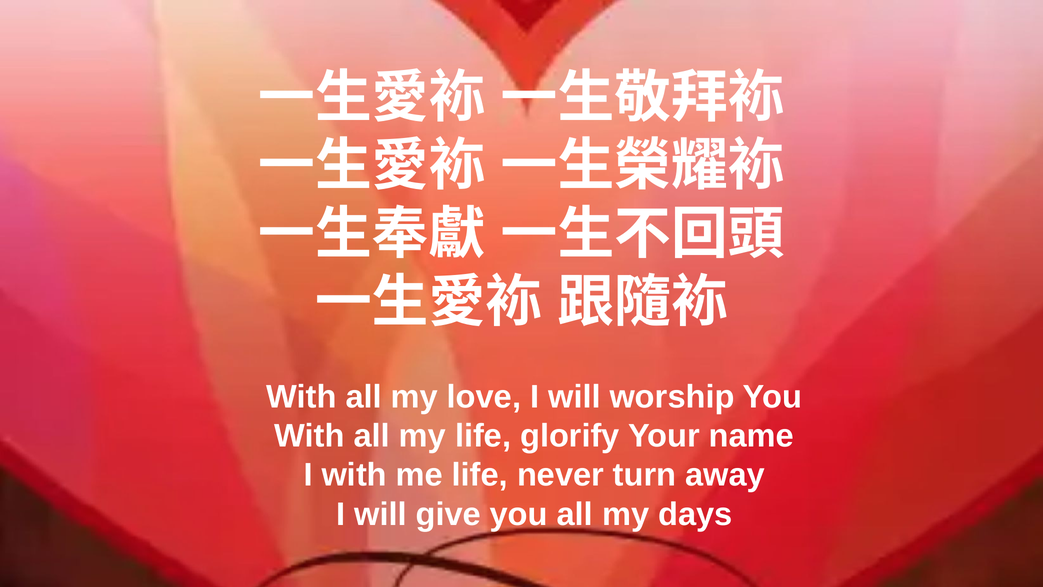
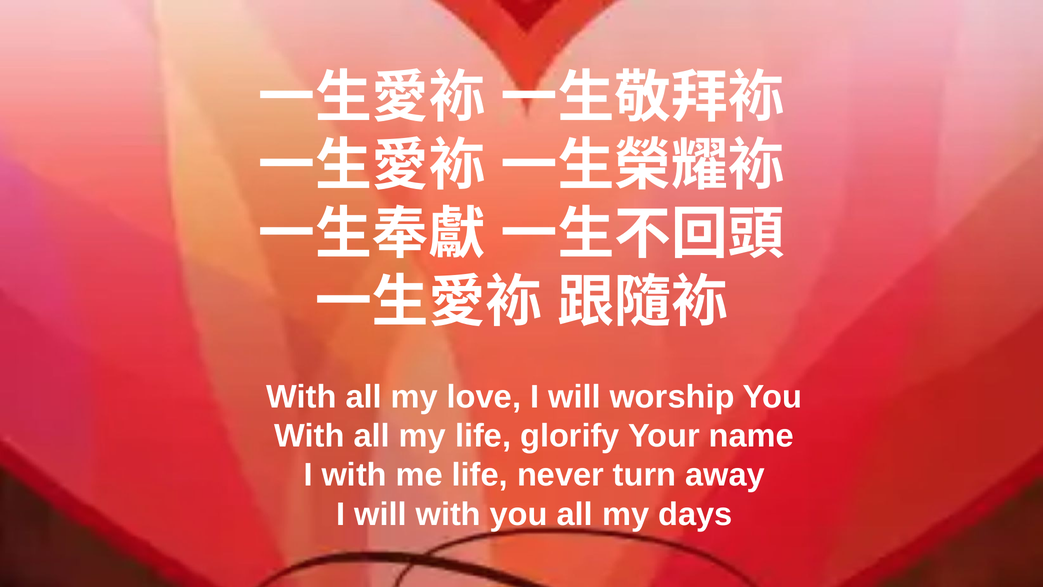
will give: give -> with
